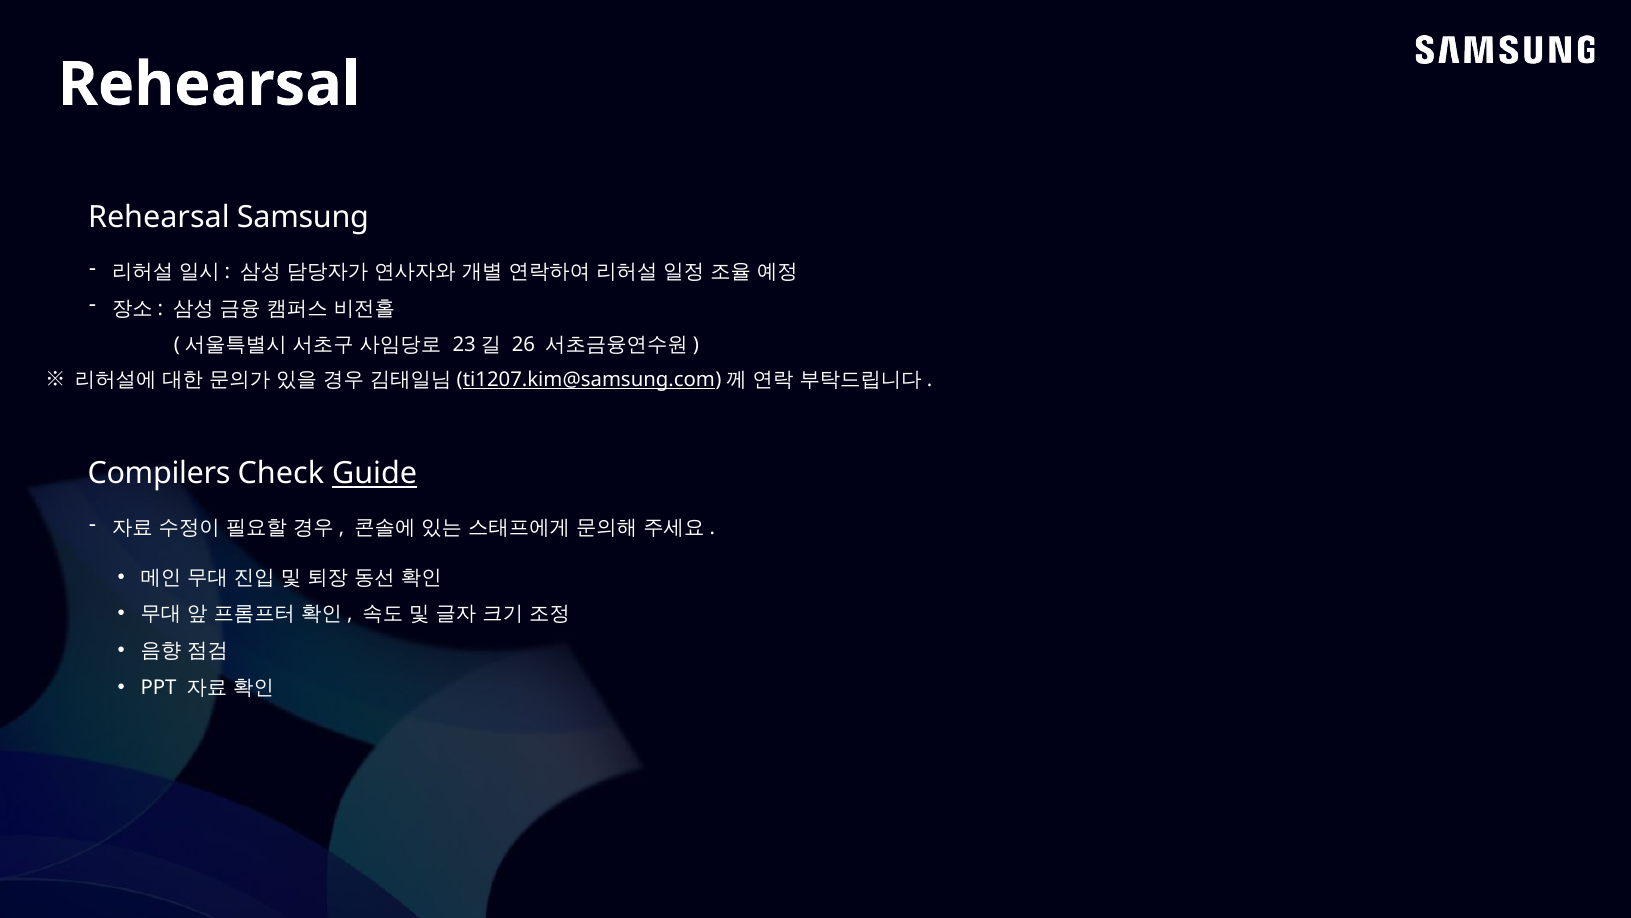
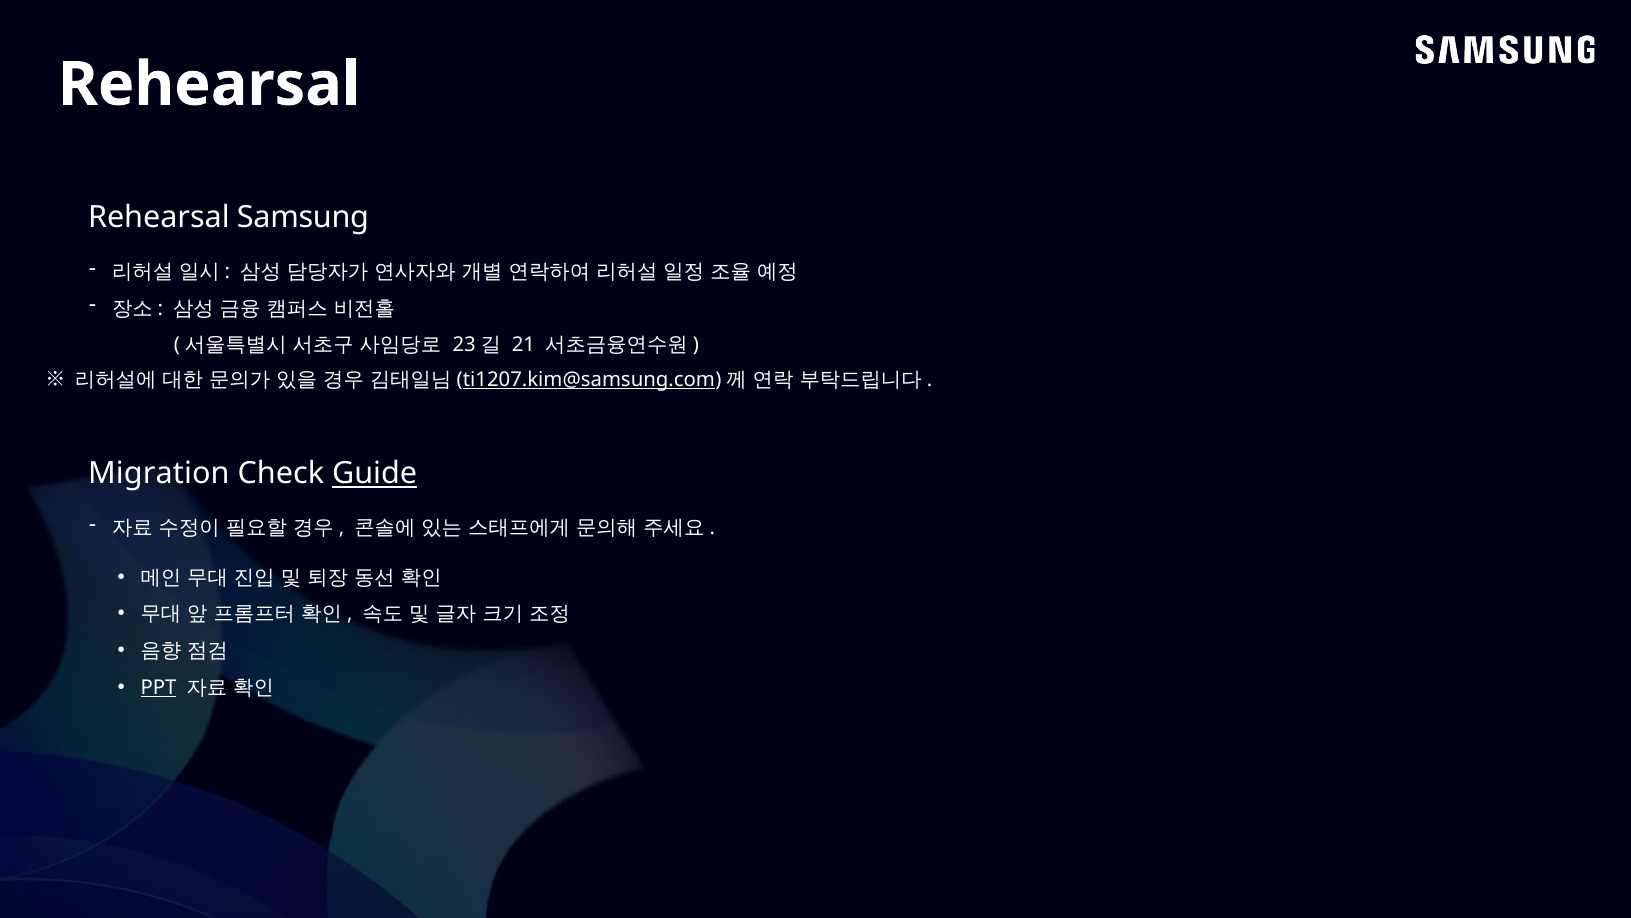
26: 26 -> 21
Compilers: Compilers -> Migration
PPT underline: none -> present
